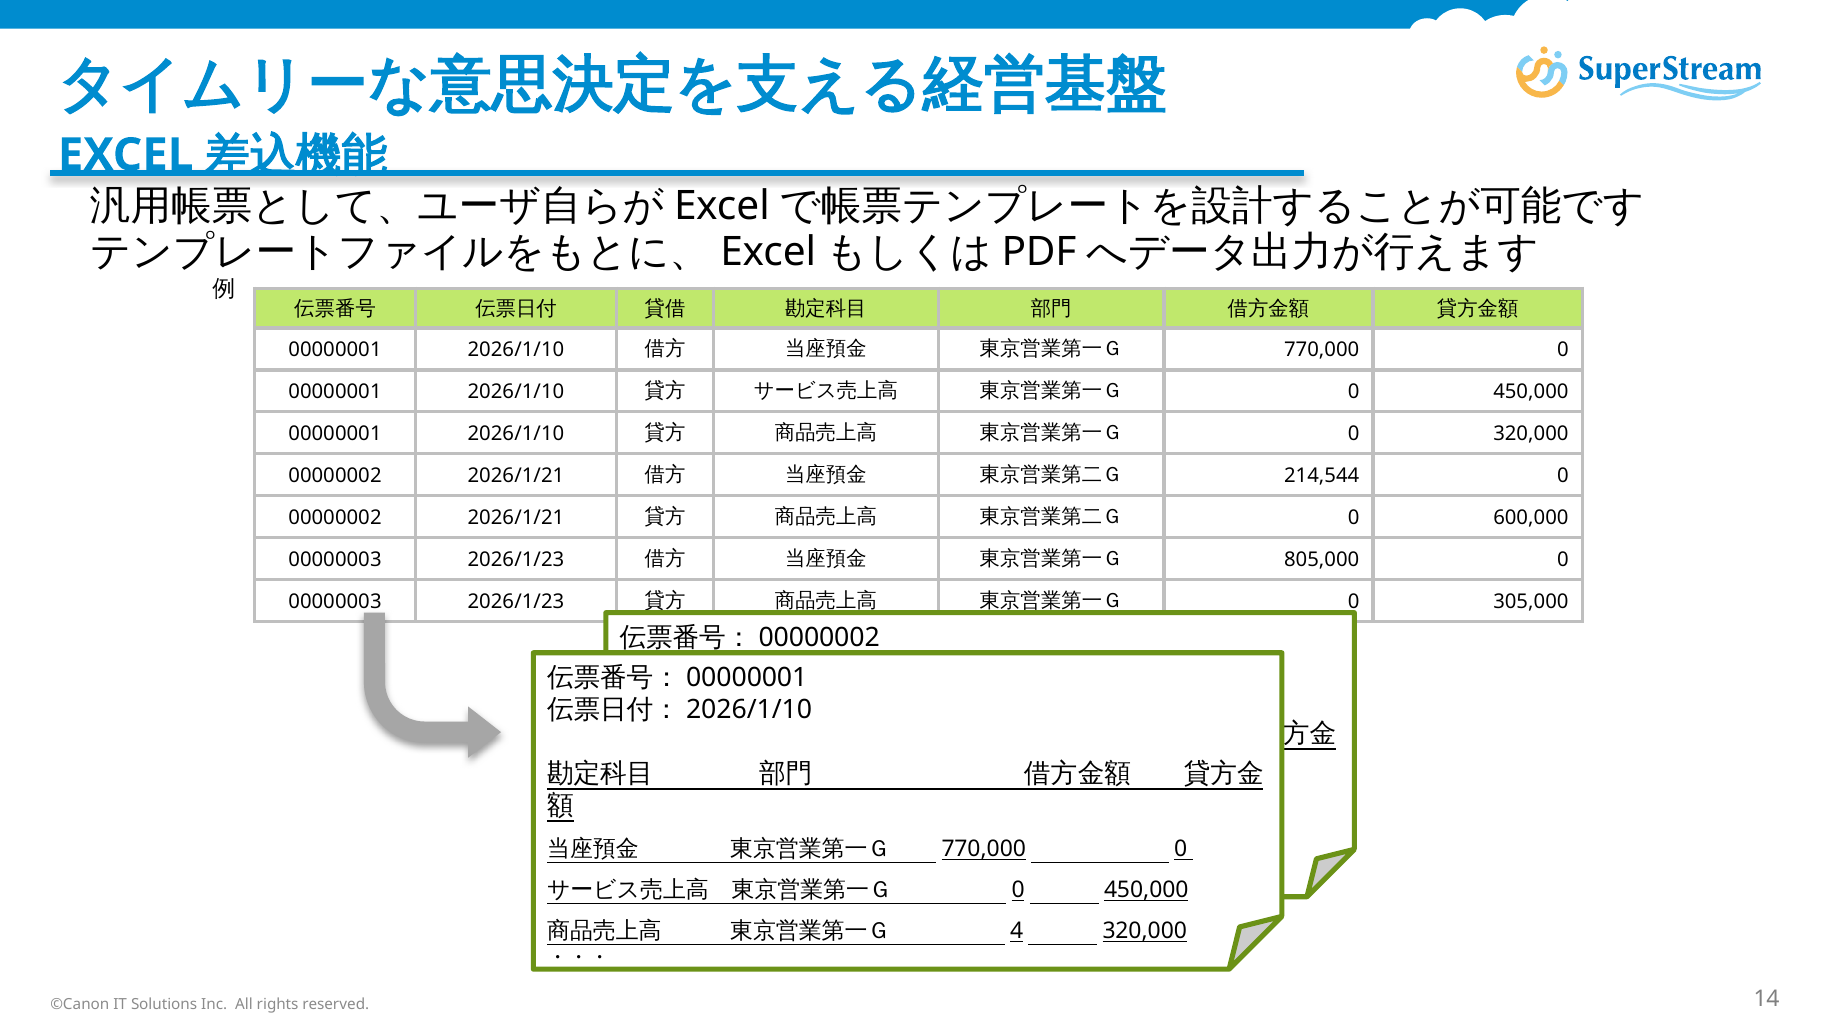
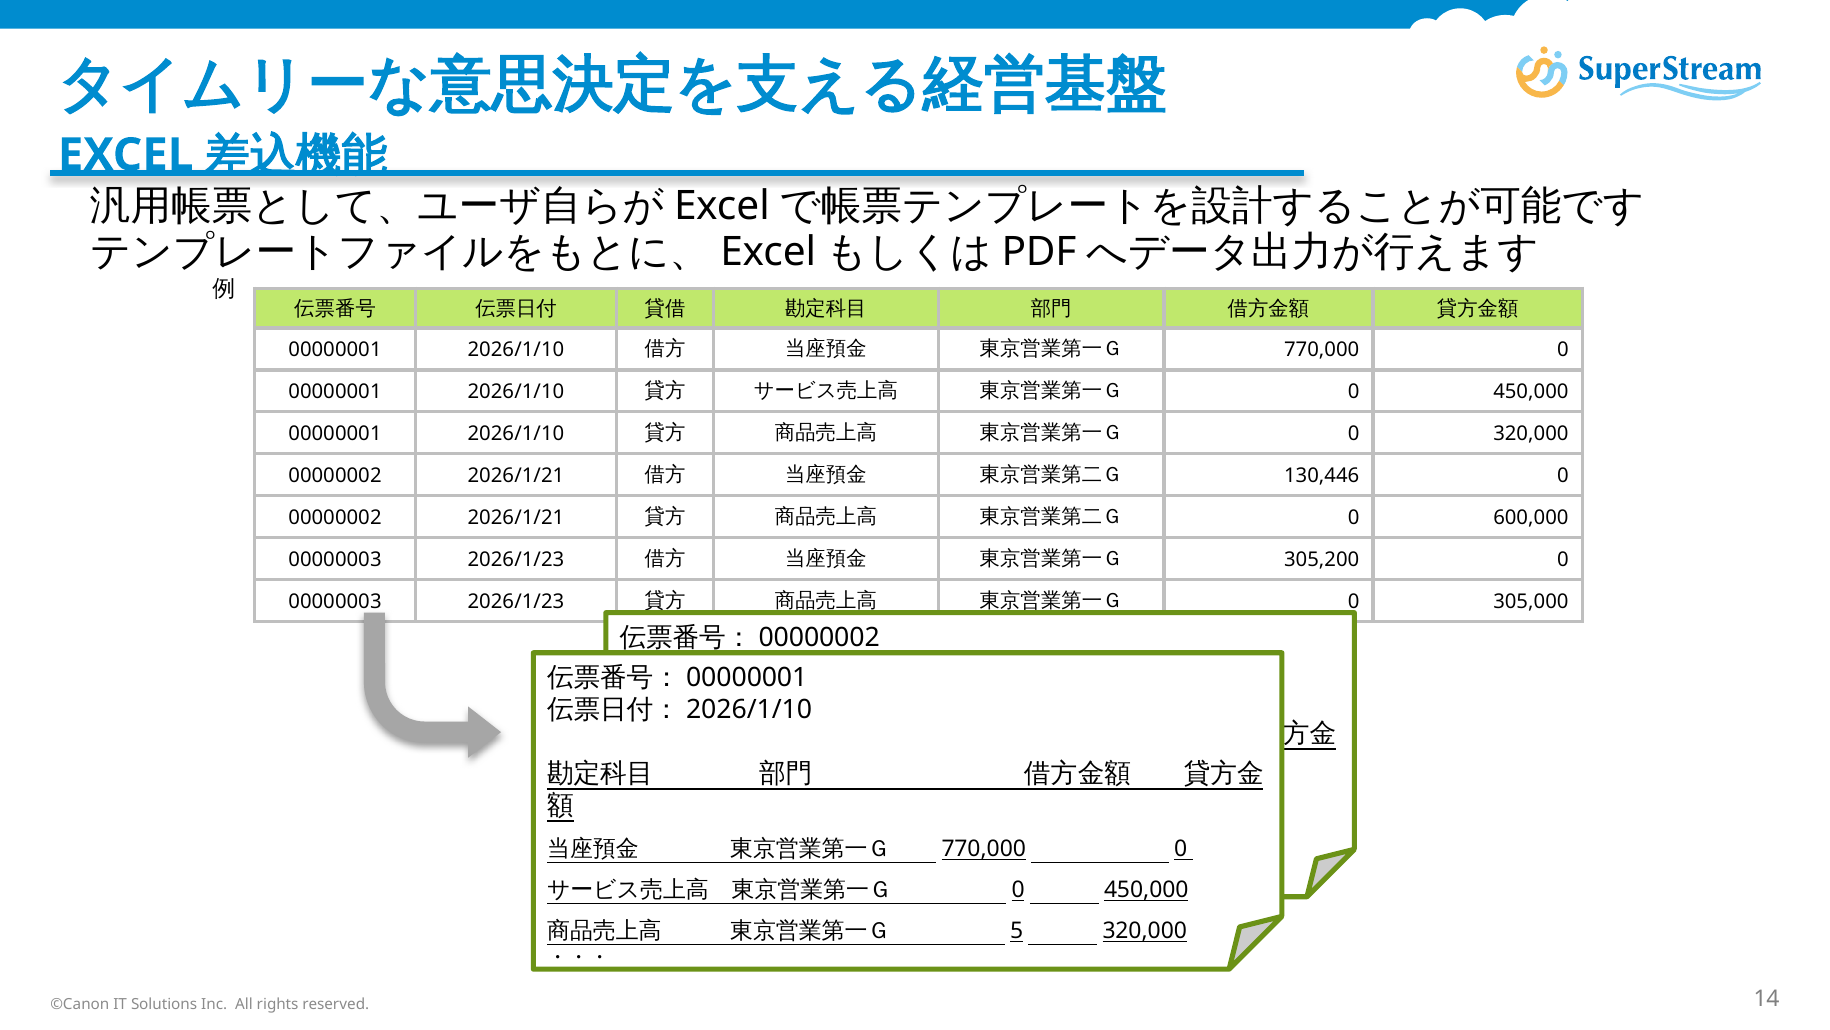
214,544: 214,544 -> 130,446
805,000: 805,000 -> 305,200
4: 4 -> 5
